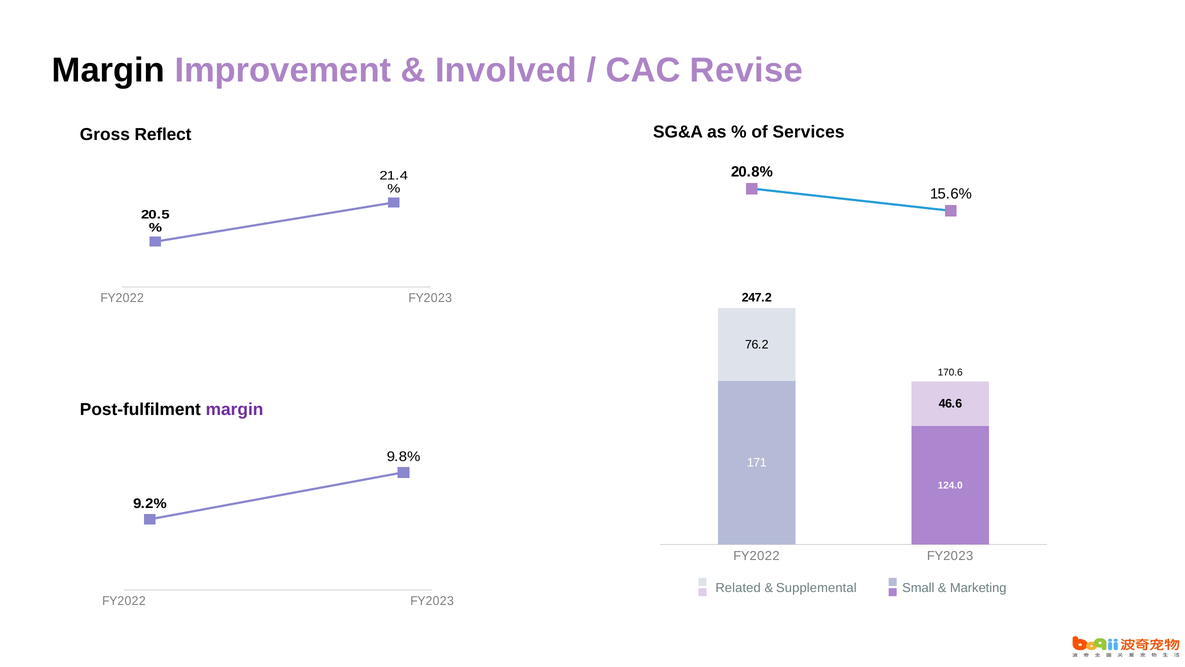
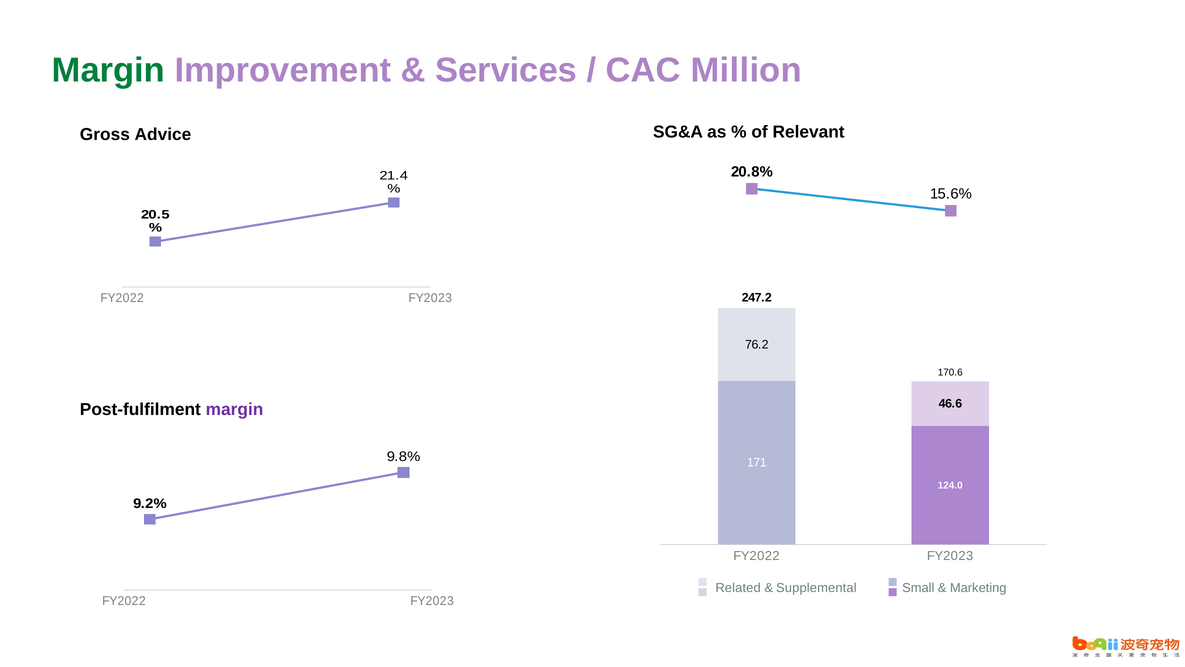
Margin at (109, 70) colour: black -> green
Involved: Involved -> Services
Revise: Revise -> Million
Services: Services -> Relevant
Reflect: Reflect -> Advice
